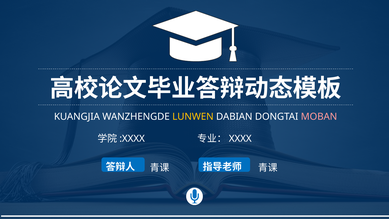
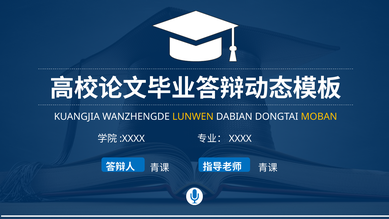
MOBAN colour: pink -> yellow
